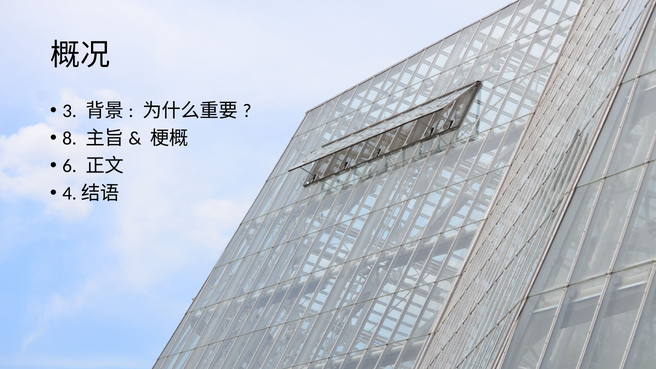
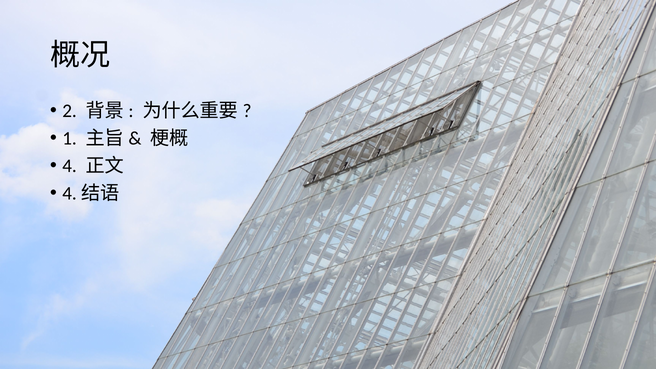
3: 3 -> 2
8: 8 -> 1
6: 6 -> 4
